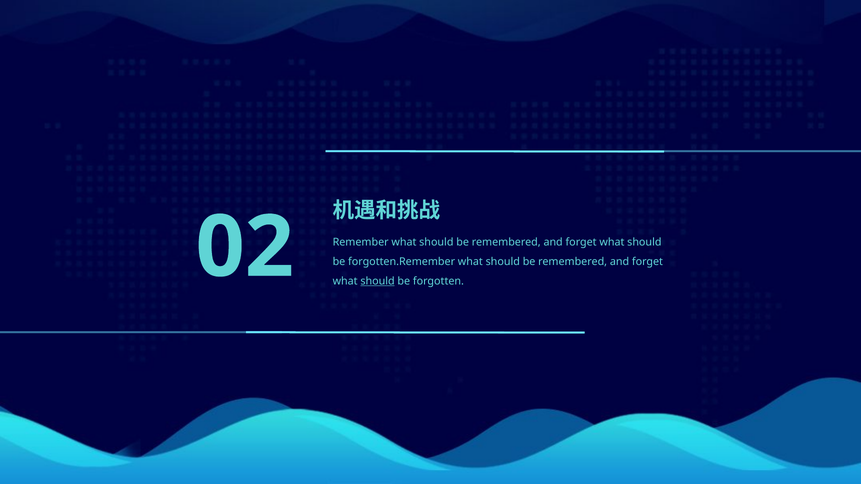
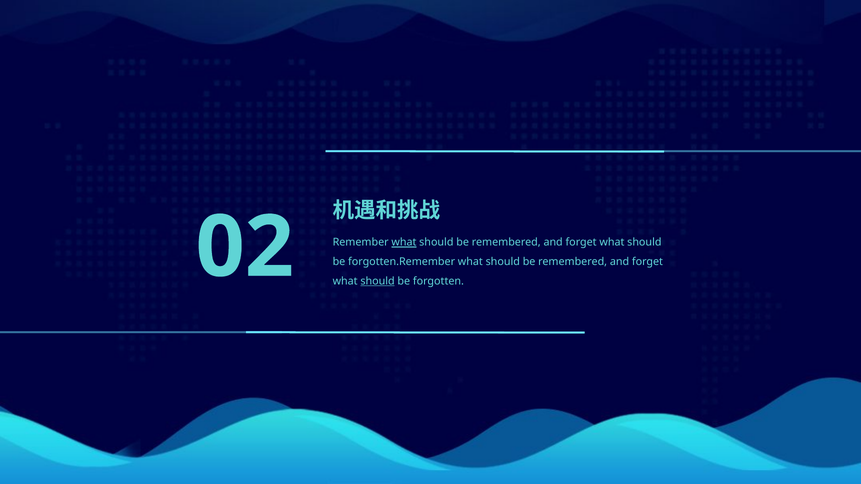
what at (404, 243) underline: none -> present
